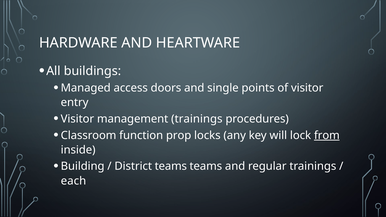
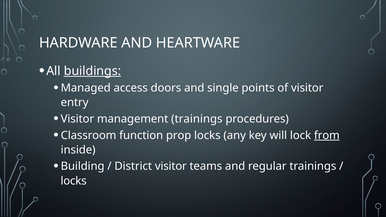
buildings underline: none -> present
District teams: teams -> visitor
each at (73, 181): each -> locks
